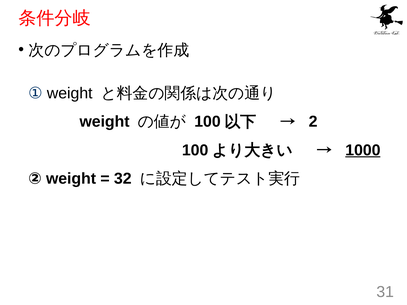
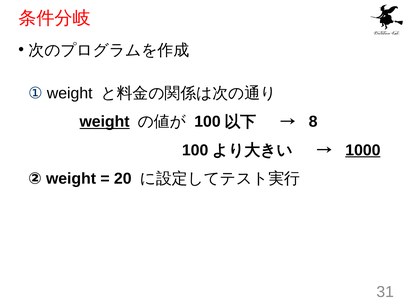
weight at (105, 122) underline: none -> present
2: 2 -> 8
32: 32 -> 20
